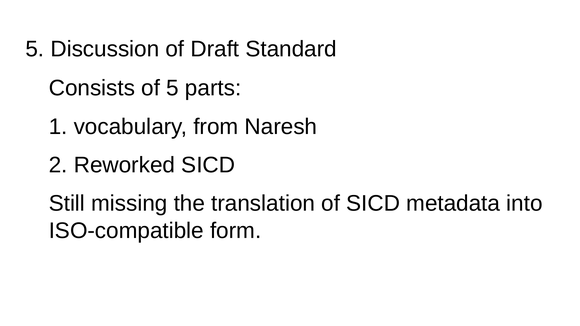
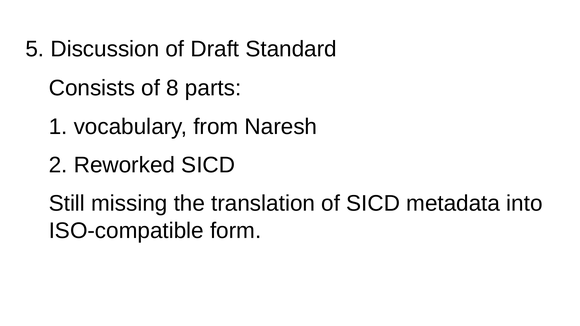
of 5: 5 -> 8
